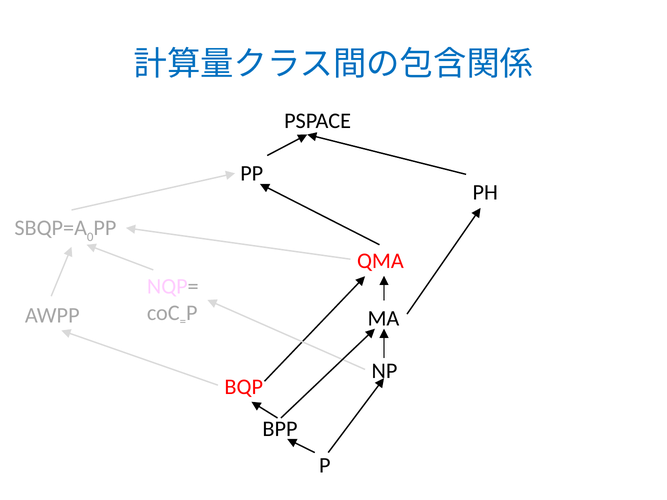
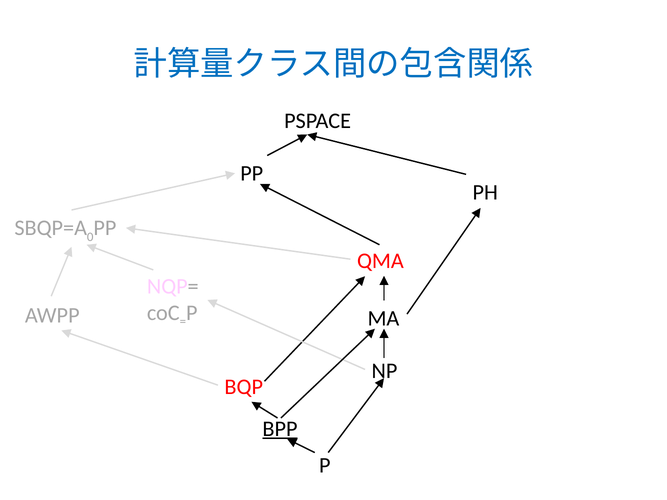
BPP underline: none -> present
